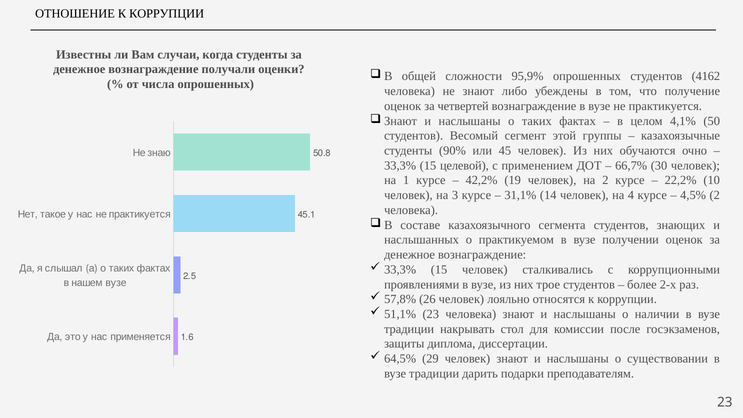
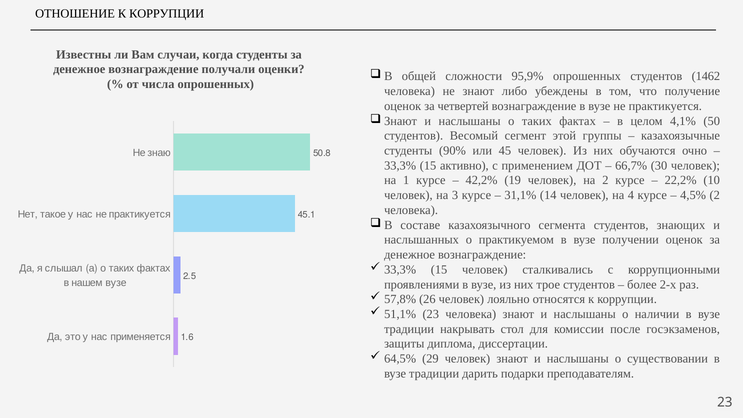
4162: 4162 -> 1462
целевой: целевой -> активно
